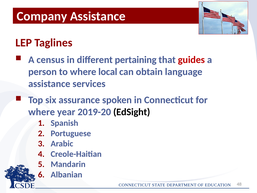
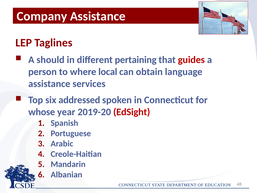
census: census -> should
assurance: assurance -> addressed
where at (42, 112): where -> whose
EdSight colour: black -> red
